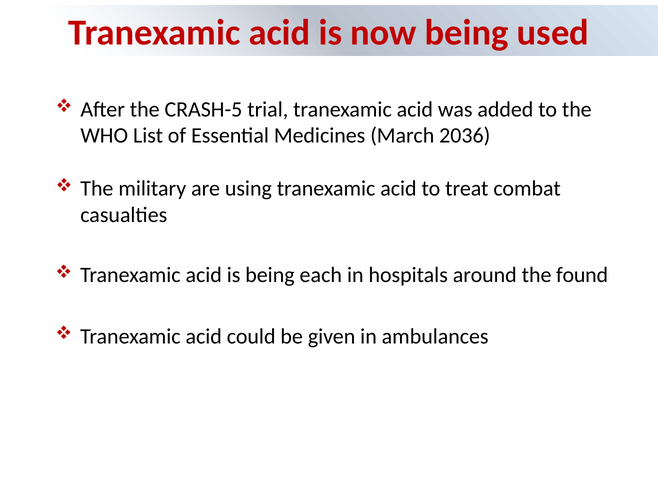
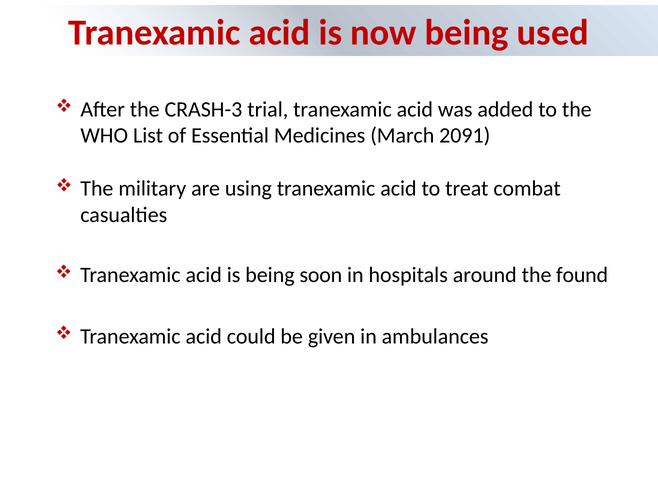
CRASH-5: CRASH-5 -> CRASH-3
2036: 2036 -> 2091
each: each -> soon
